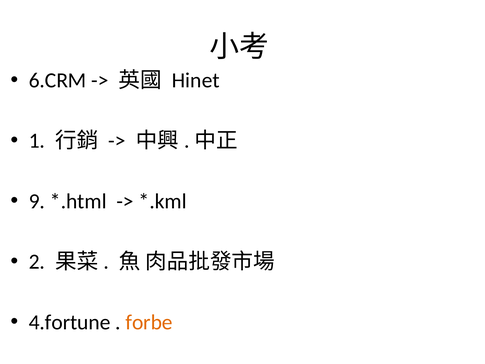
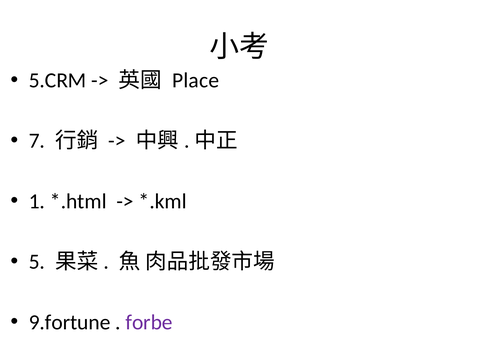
6.CRM: 6.CRM -> 5.CRM
Hinet: Hinet -> Place
1: 1 -> 7
9: 9 -> 1
2: 2 -> 5
4.fortune: 4.fortune -> 9.fortune
forbe colour: orange -> purple
